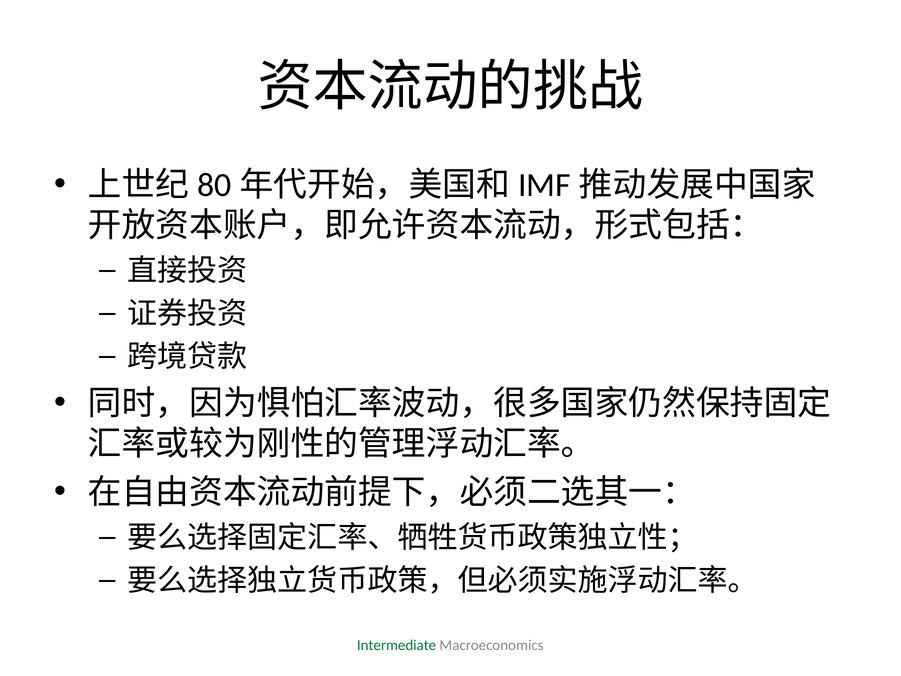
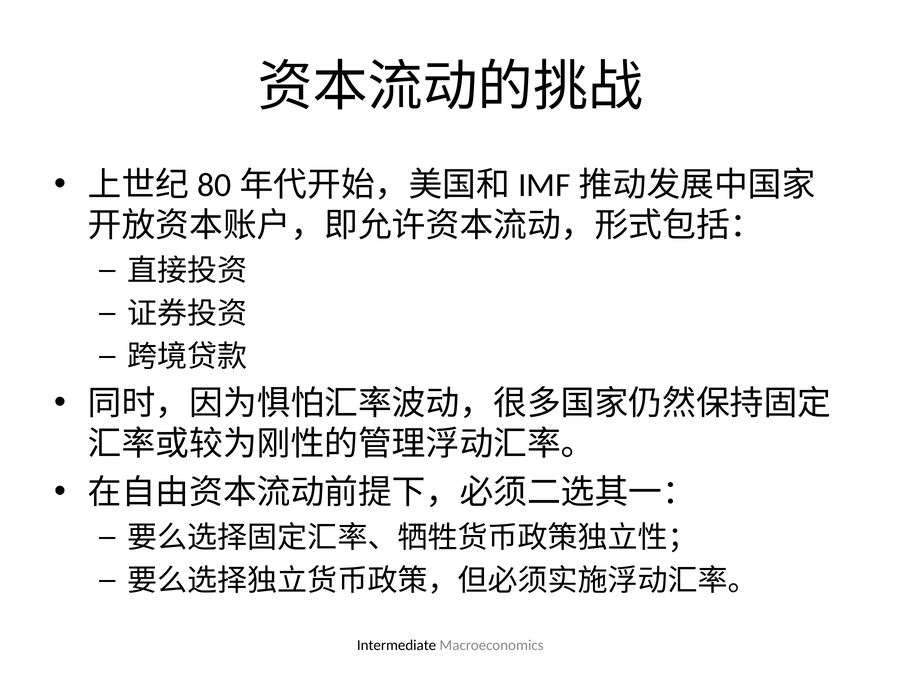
Intermediate colour: green -> black
